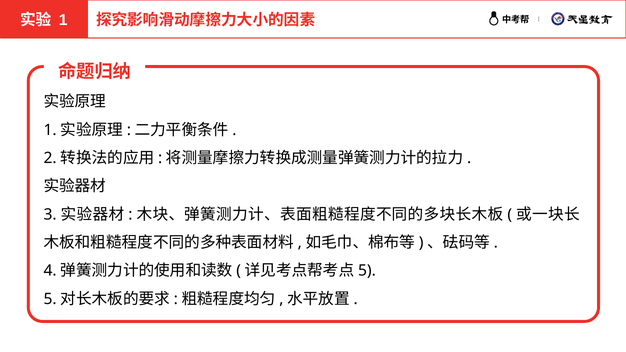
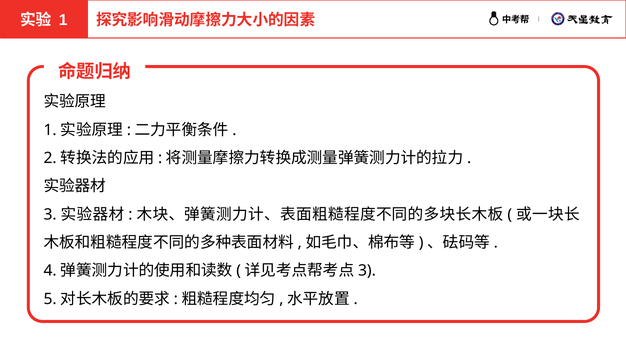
5 at (367, 271): 5 -> 3
